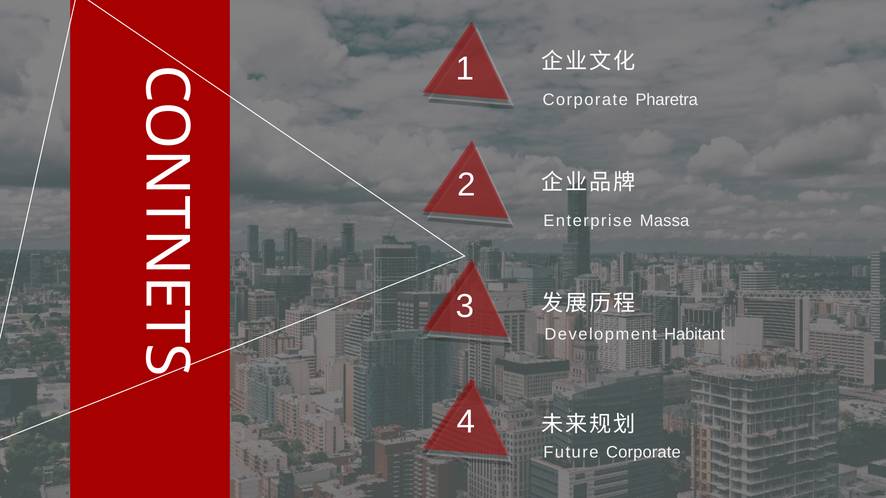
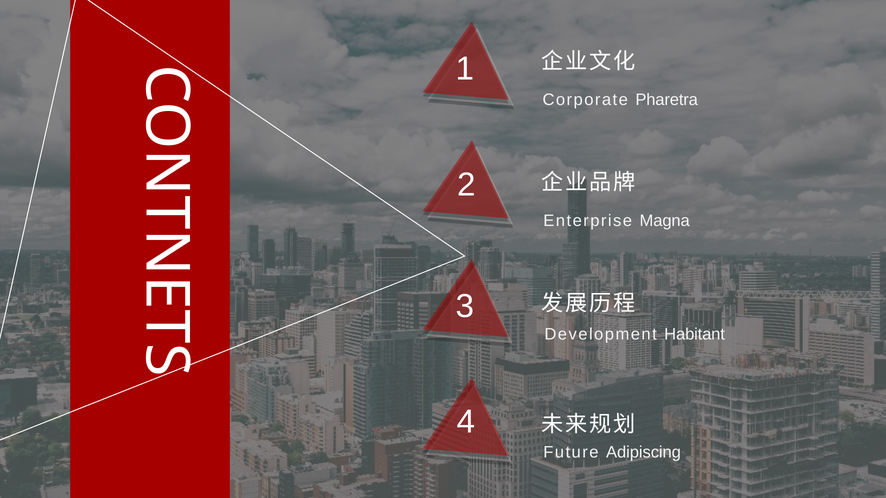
Massa: Massa -> Magna
Future Corporate: Corporate -> Adipiscing
